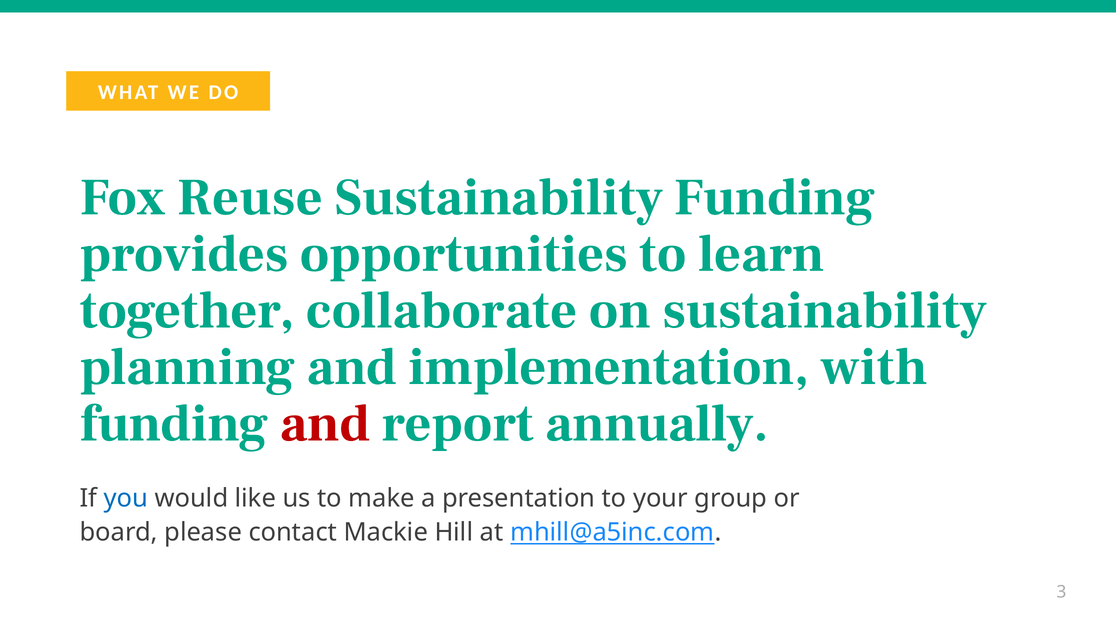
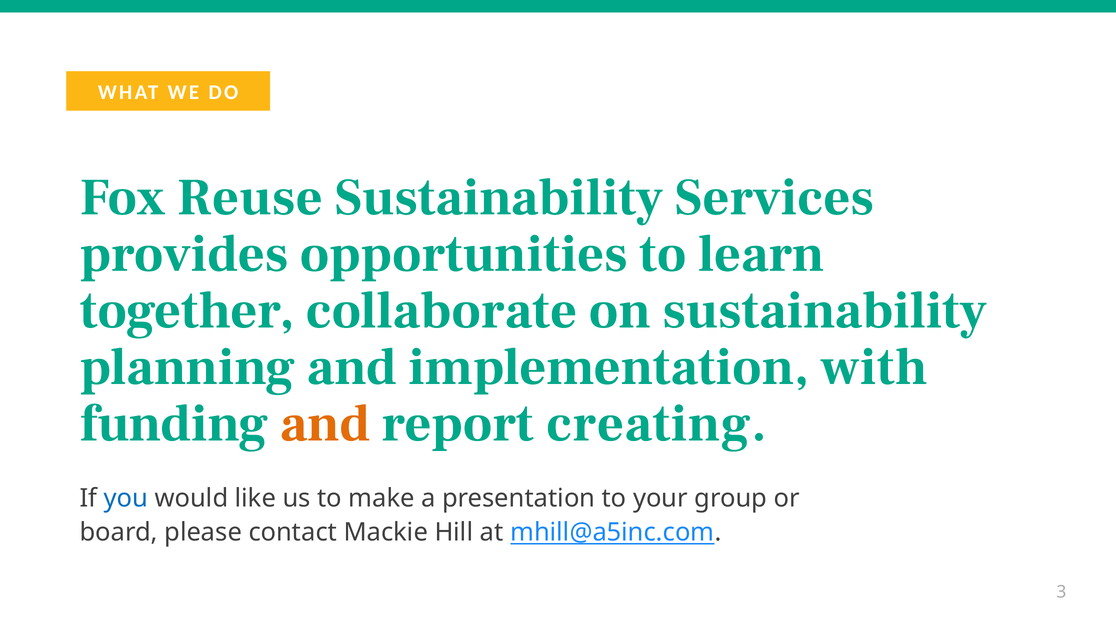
Sustainability Funding: Funding -> Services
and at (325, 423) colour: red -> orange
annually: annually -> creating
